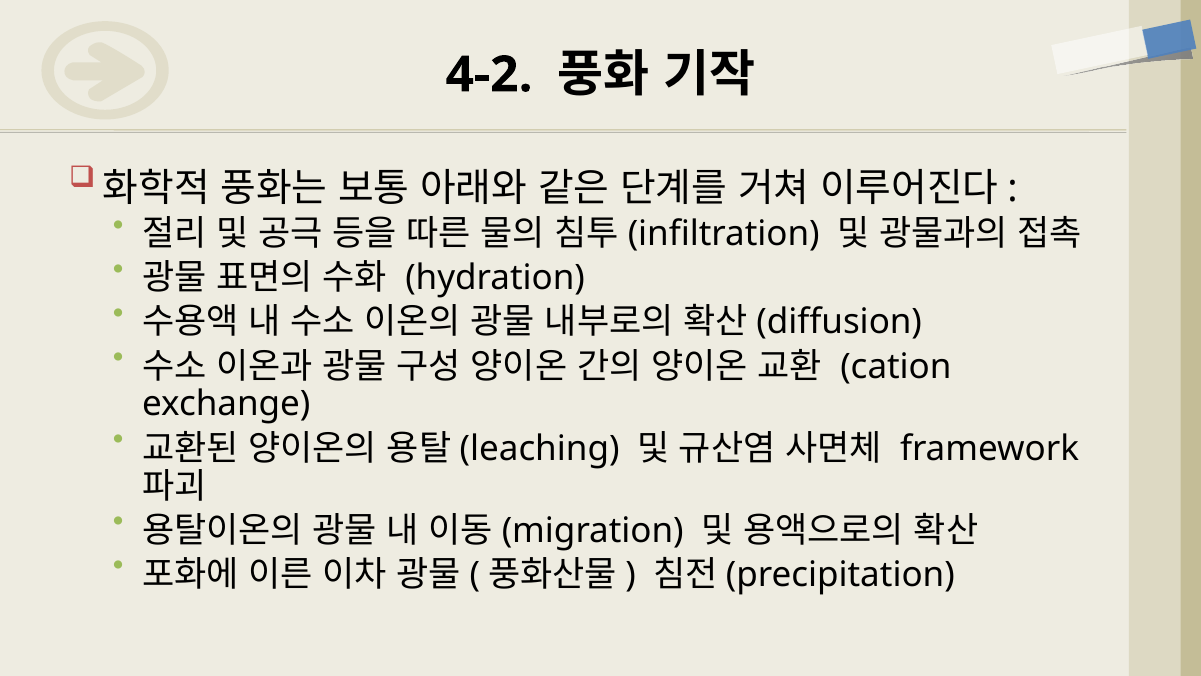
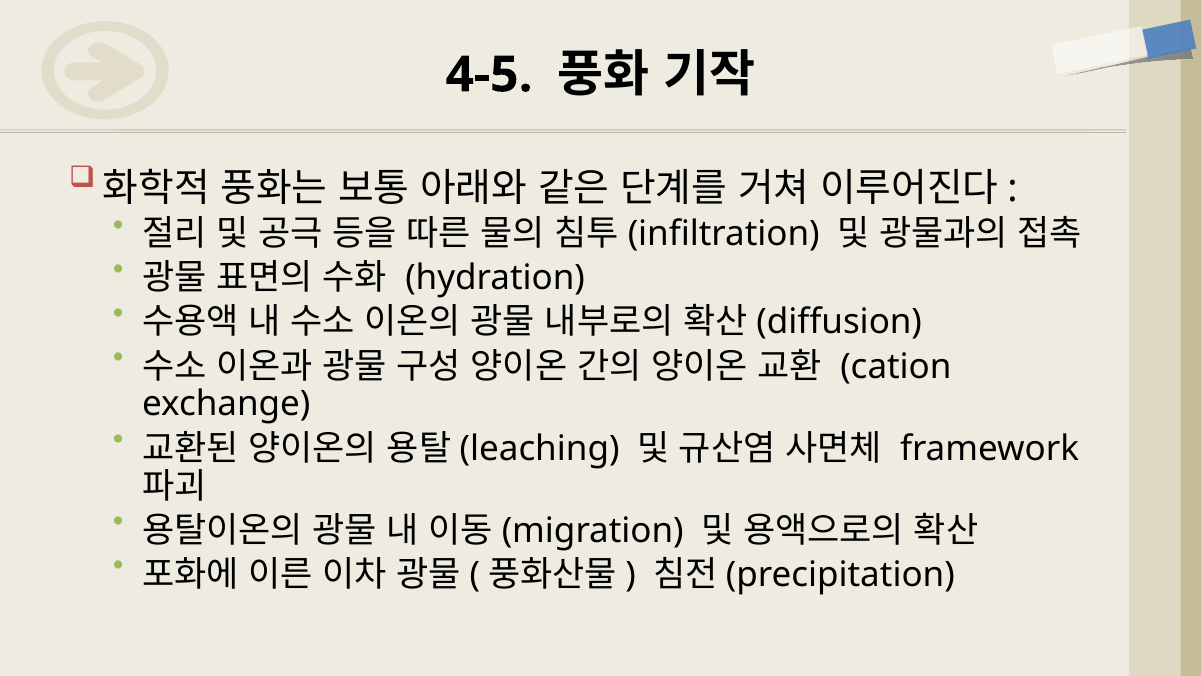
4-2: 4-2 -> 4-5
